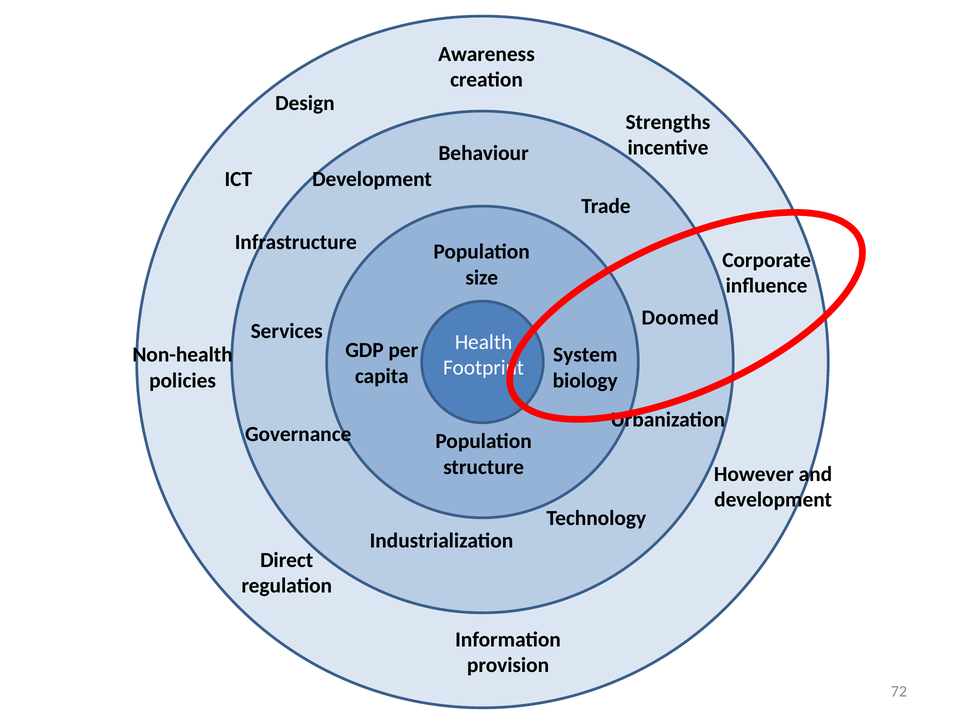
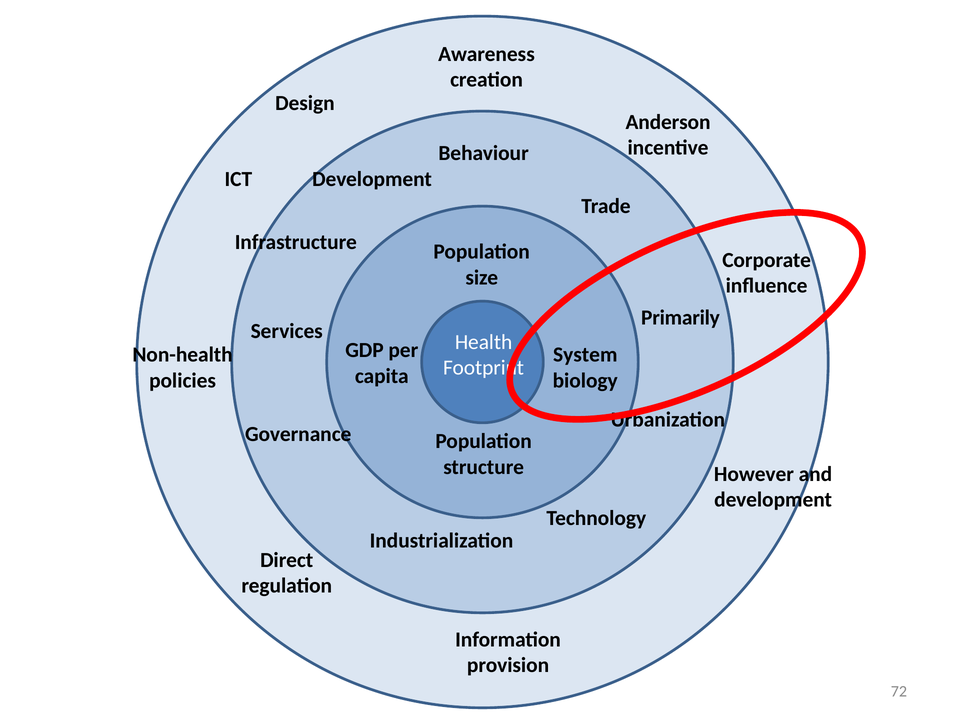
Strengths: Strengths -> Anderson
Doomed: Doomed -> Primarily
